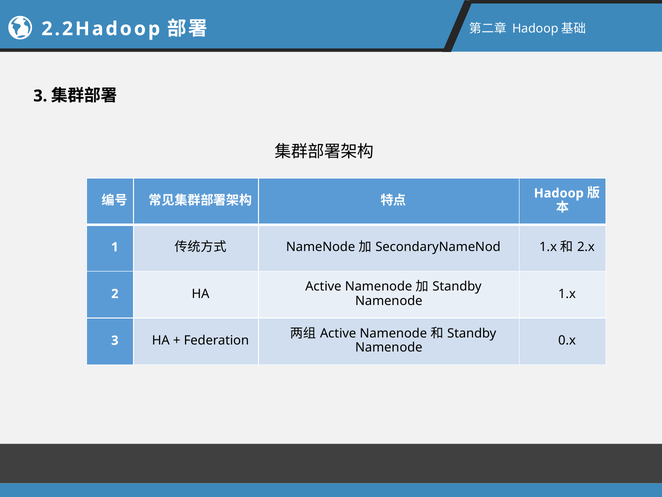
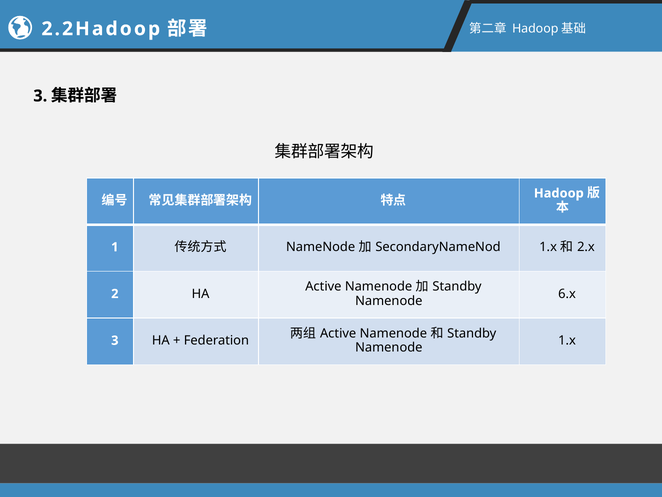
1.x at (567, 294): 1.x -> 6.x
0.x at (567, 340): 0.x -> 1.x
